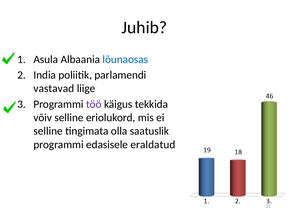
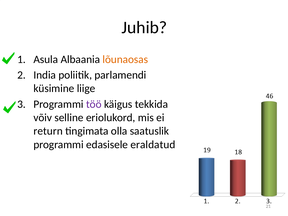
lõunaosas colour: blue -> orange
vastavad: vastavad -> küsimine
selline at (48, 131): selline -> return
